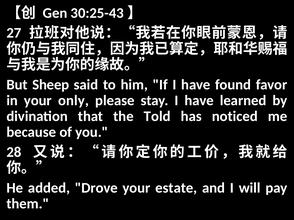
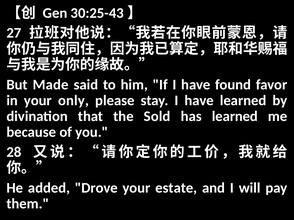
Sheep: Sheep -> Made
Told: Told -> Sold
has noticed: noticed -> learned
